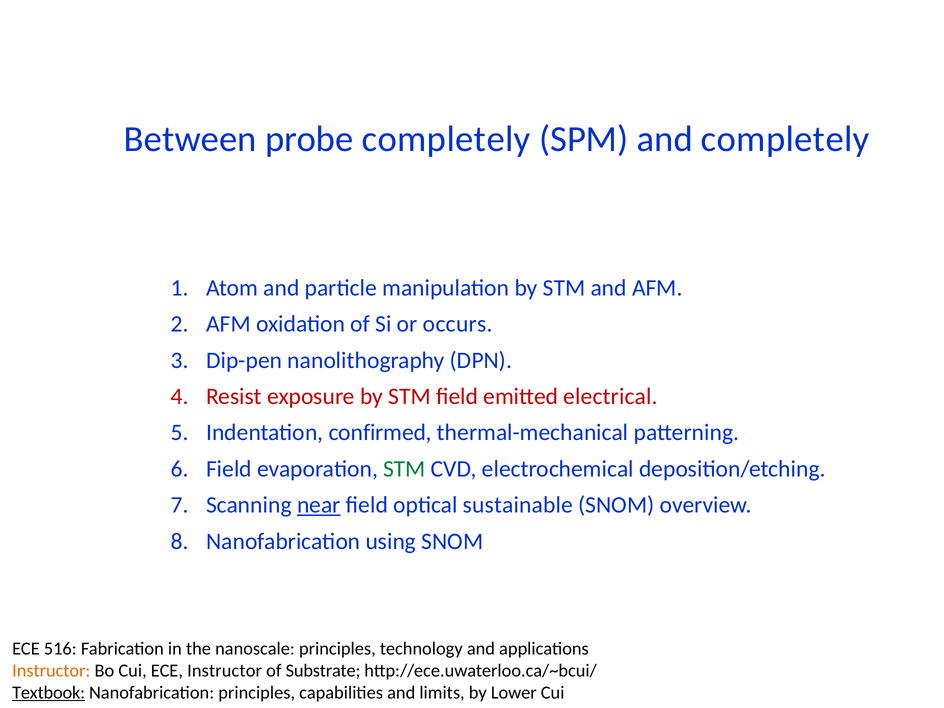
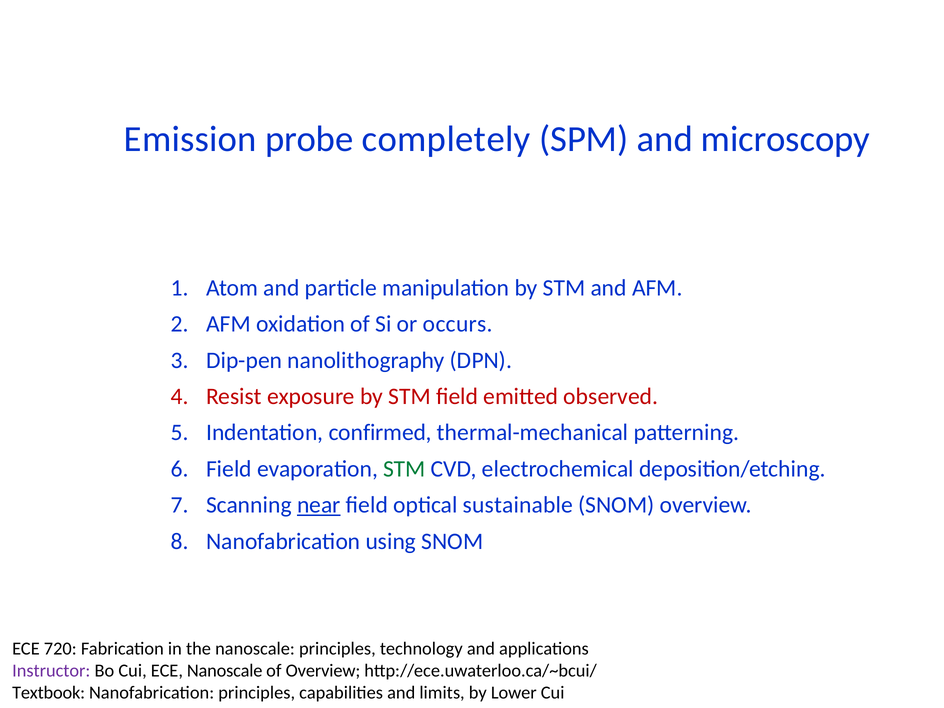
Between: Between -> Emission
and completely: completely -> microscopy
electrical: electrical -> observed
516: 516 -> 720
Instructor at (51, 671) colour: orange -> purple
ECE Instructor: Instructor -> Nanoscale
of Substrate: Substrate -> Overview
Textbook underline: present -> none
